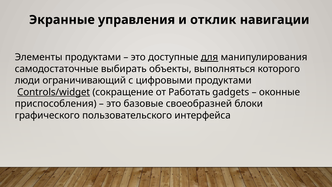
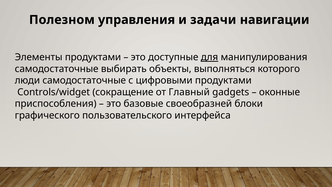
Экранные: Экранные -> Полезном
отклик: отклик -> задачи
люди ограничивающий: ограничивающий -> самодостаточные
Controls/widget underline: present -> none
Работать: Работать -> Главный
